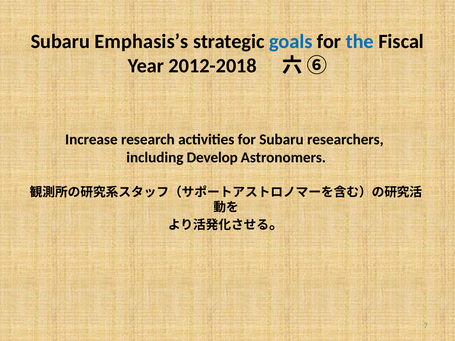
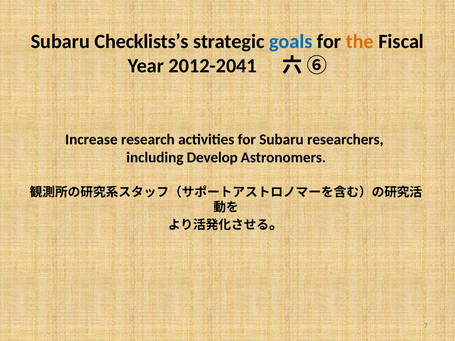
Emphasis’s: Emphasis’s -> Checklists’s
the colour: blue -> orange
2012-2018: 2012-2018 -> 2012-2041
